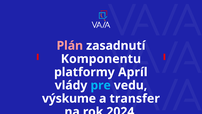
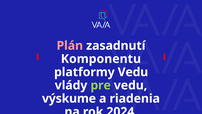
platformy Apríl: Apríl -> Vedu
pre colour: light blue -> light green
transfer: transfer -> riadenia
